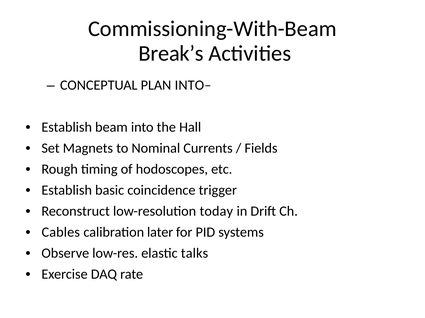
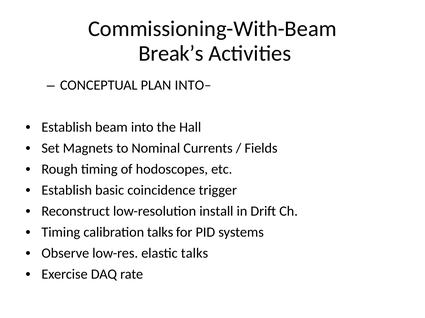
today: today -> install
Cables at (61, 233): Cables -> Timing
calibration later: later -> talks
